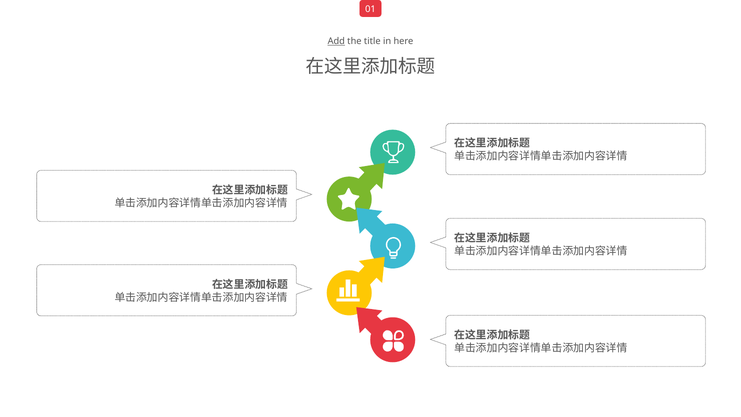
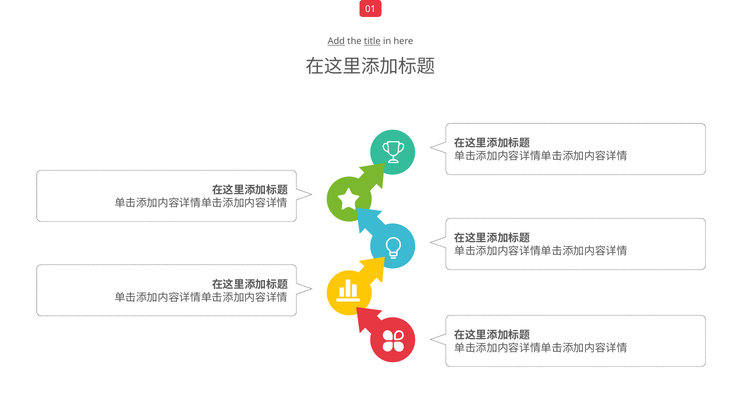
title underline: none -> present
